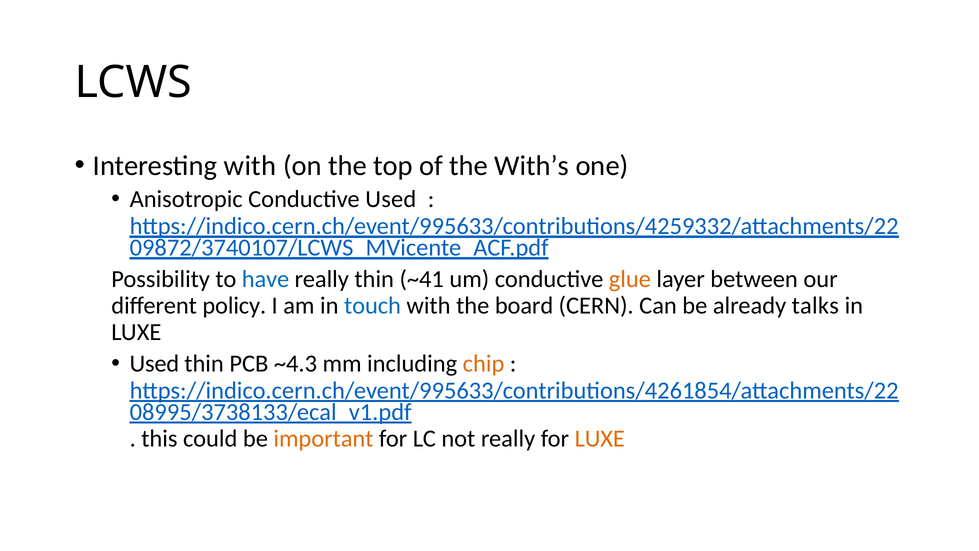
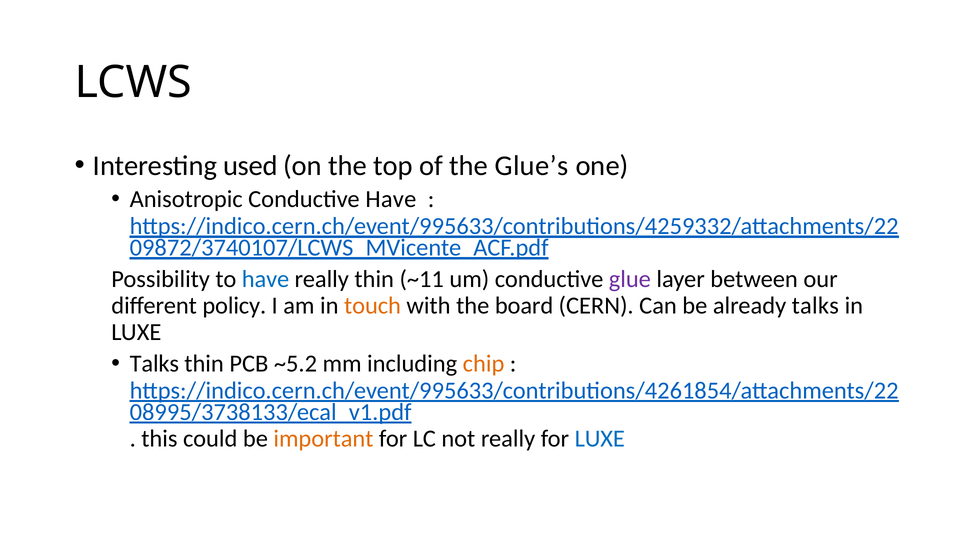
Interesting with: with -> used
With’s: With’s -> Glue’s
Conductive Used: Used -> Have
~41: ~41 -> ~11
glue colour: orange -> purple
touch colour: blue -> orange
Used at (154, 364): Used -> Talks
~4.3: ~4.3 -> ~5.2
LUXE at (600, 438) colour: orange -> blue
